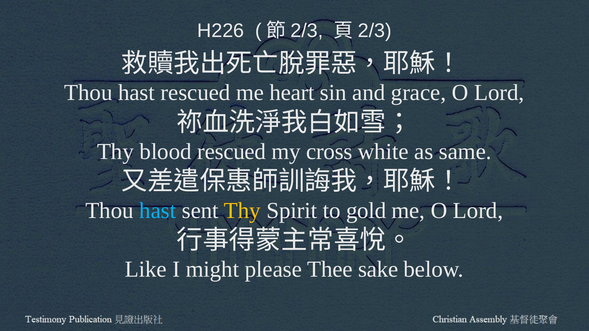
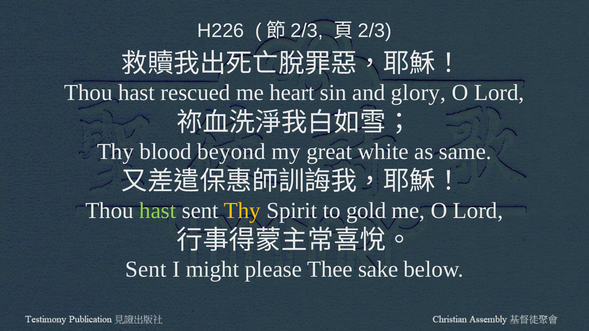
grace: grace -> glory
blood rescued: rescued -> beyond
cross: cross -> great
hast at (158, 211) colour: light blue -> light green
Like at (146, 270): Like -> Sent
